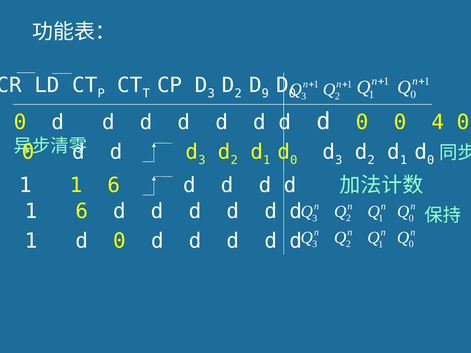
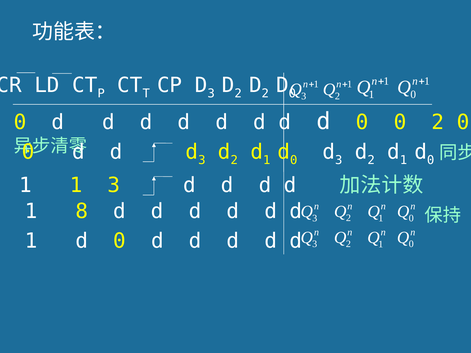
9 at (265, 94): 9 -> 2
0 4: 4 -> 2
6 at (114, 186): 6 -> 3
6 at (82, 212): 6 -> 8
